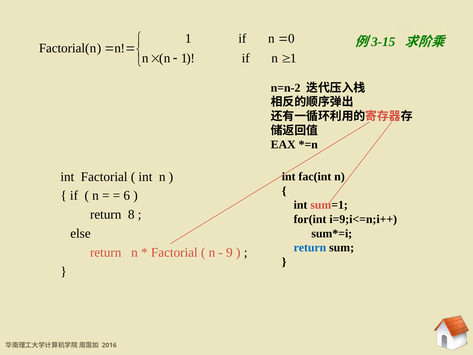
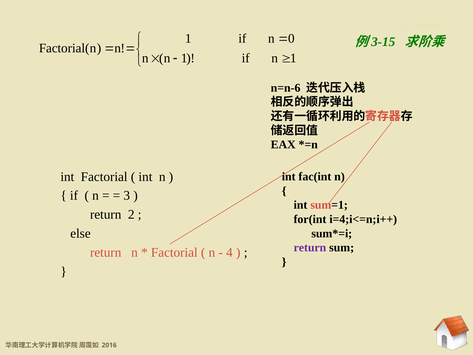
n=n-2: n=n-2 -> n=n-6
6: 6 -> 3
8: 8 -> 2
i=9;i<=n;i++: i=9;i<=n;i++ -> i=4;i<=n;i++
return at (310, 247) colour: blue -> purple
9: 9 -> 4
